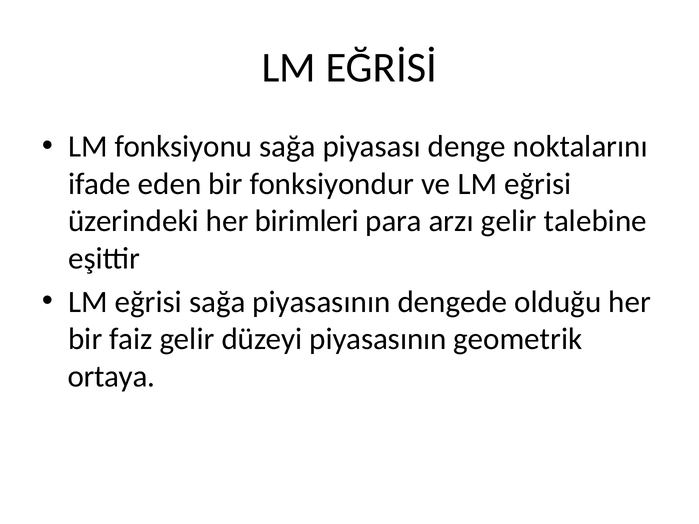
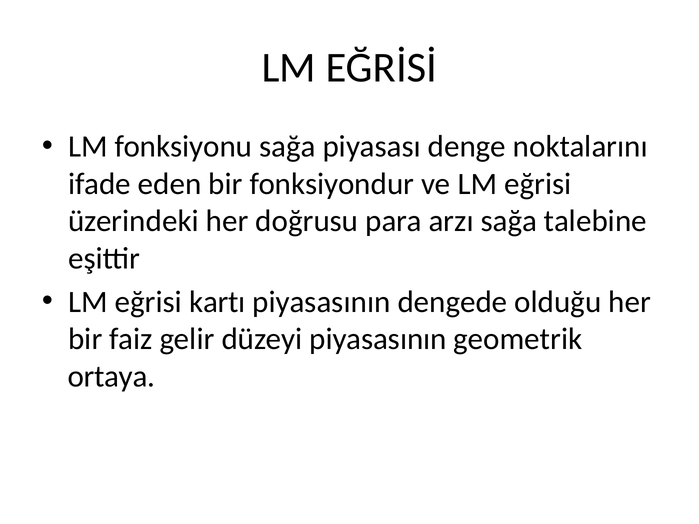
birimleri: birimleri -> doğrusu
arzı gelir: gelir -> sağa
eğrisi sağa: sağa -> kartı
